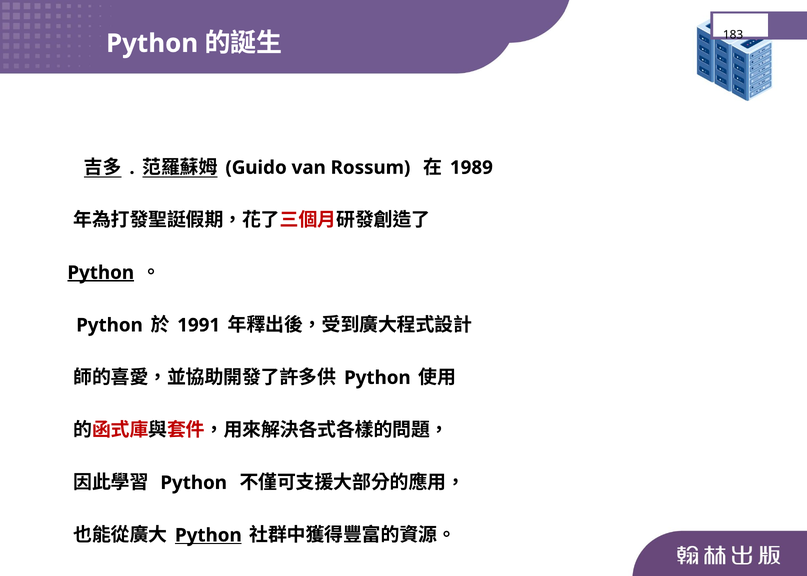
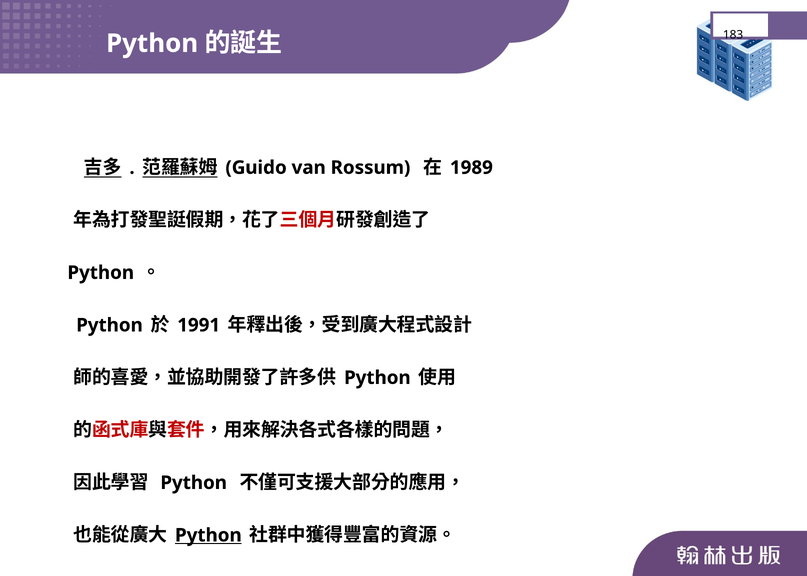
Python at (101, 273) underline: present -> none
